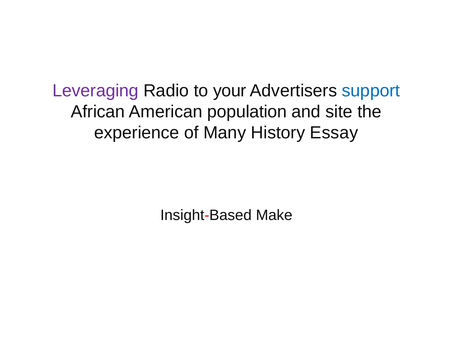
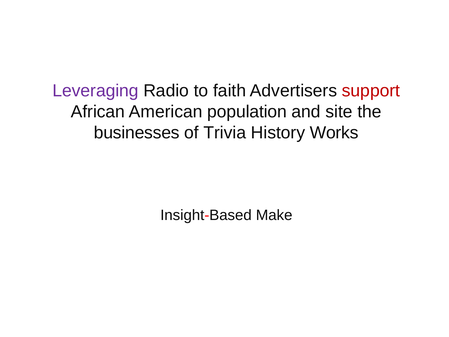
your: your -> faith
support colour: blue -> red
experience: experience -> businesses
Many: Many -> Trivia
Essay: Essay -> Works
